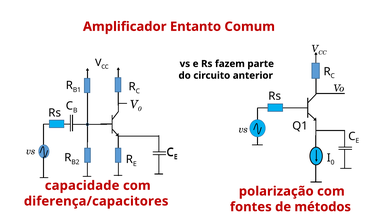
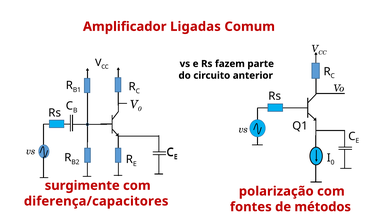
Entanto: Entanto -> Ligadas
capacidade: capacidade -> surgimente
